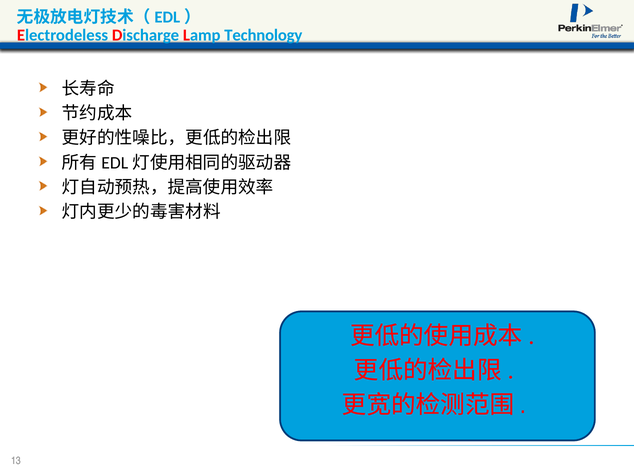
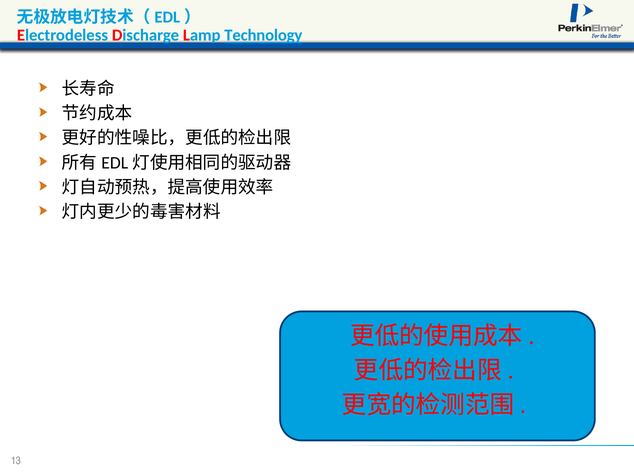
Technology underline: none -> present
